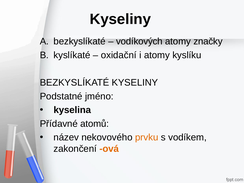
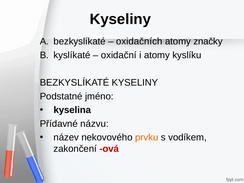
vodíkových: vodíkových -> oxidačních
atomů: atomů -> názvu
ová colour: orange -> red
